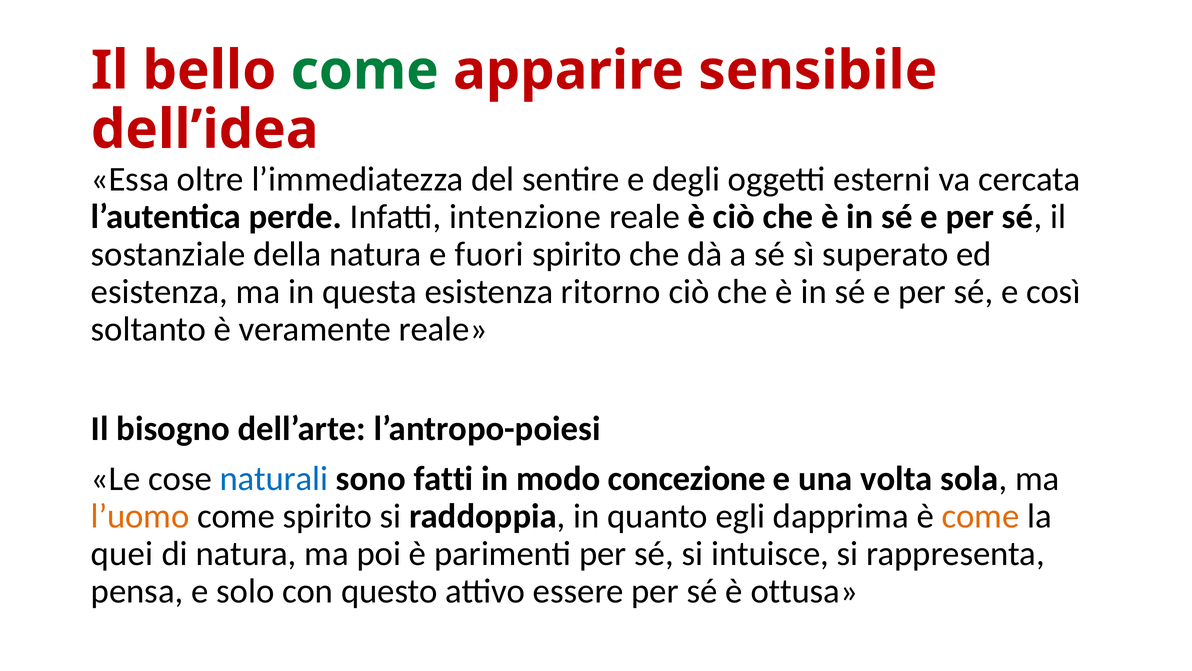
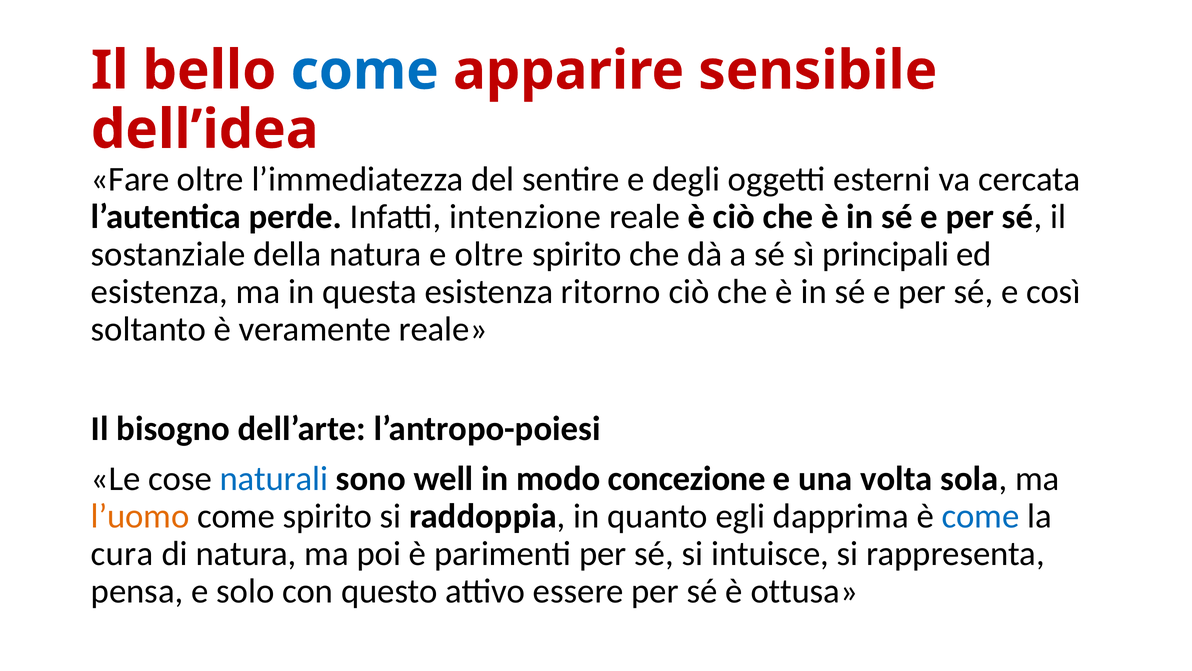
come at (365, 71) colour: green -> blue
Essa: Essa -> Fare
e fuori: fuori -> oltre
superato: superato -> principali
fatti: fatti -> well
come at (981, 516) colour: orange -> blue
quei: quei -> cura
